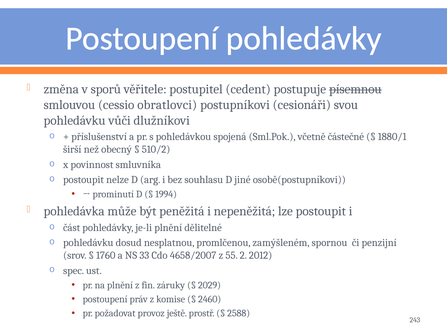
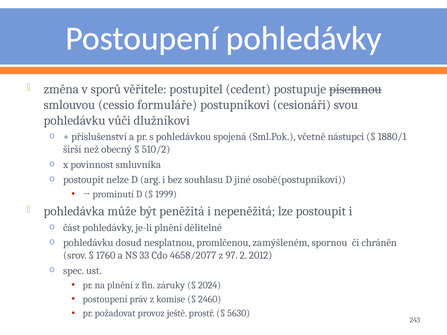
obratlovci: obratlovci -> formuláře
částečné: částečné -> nástupci
1994: 1994 -> 1999
penzijní: penzijní -> chráněn
4658/2007: 4658/2007 -> 4658/2077
55: 55 -> 97
2029: 2029 -> 2024
2588: 2588 -> 5630
